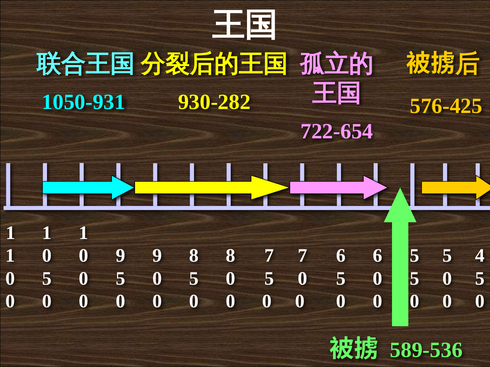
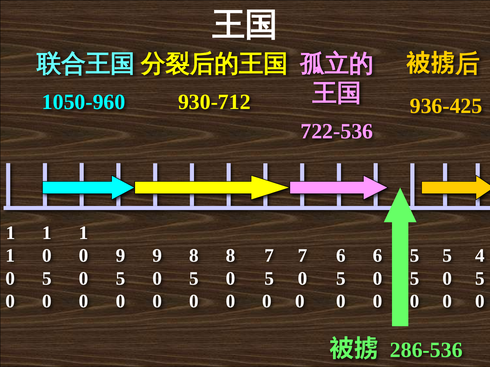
1050-931: 1050-931 -> 1050-960
930-282: 930-282 -> 930-712
576-425: 576-425 -> 936-425
722-654: 722-654 -> 722-536
589-536: 589-536 -> 286-536
